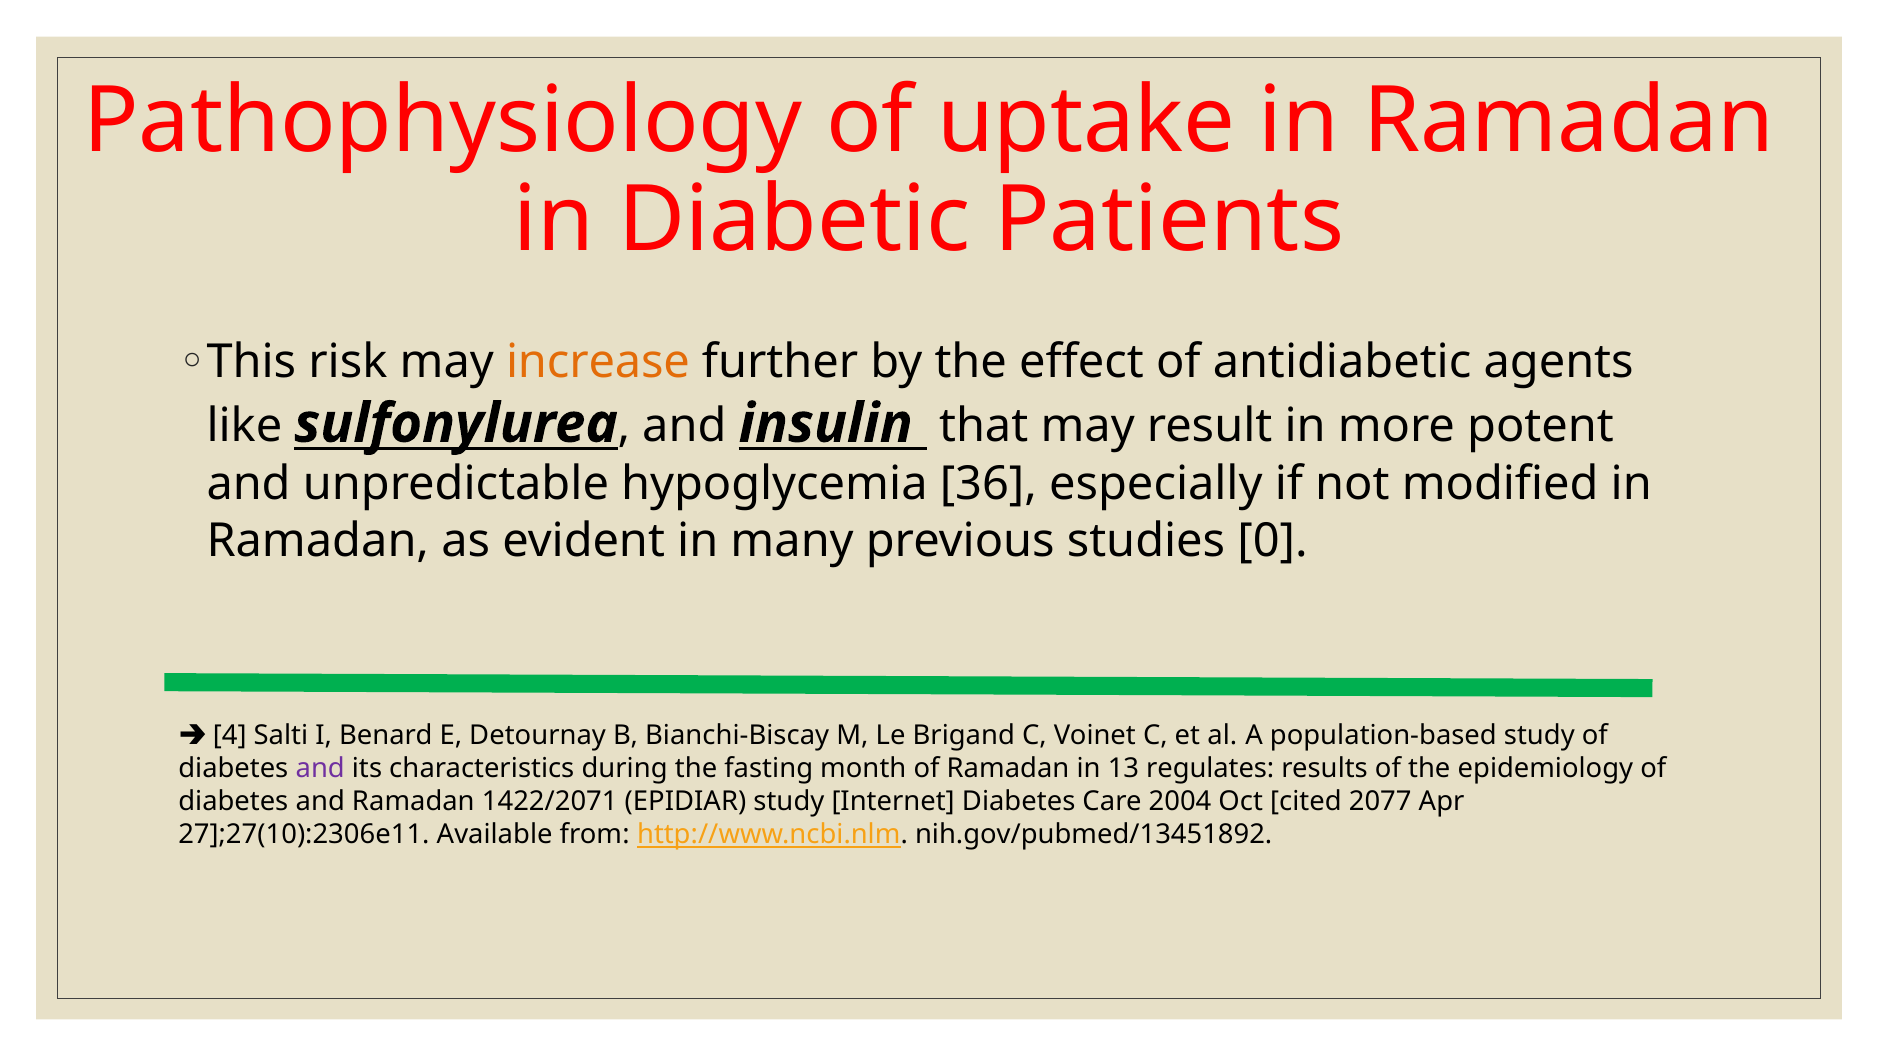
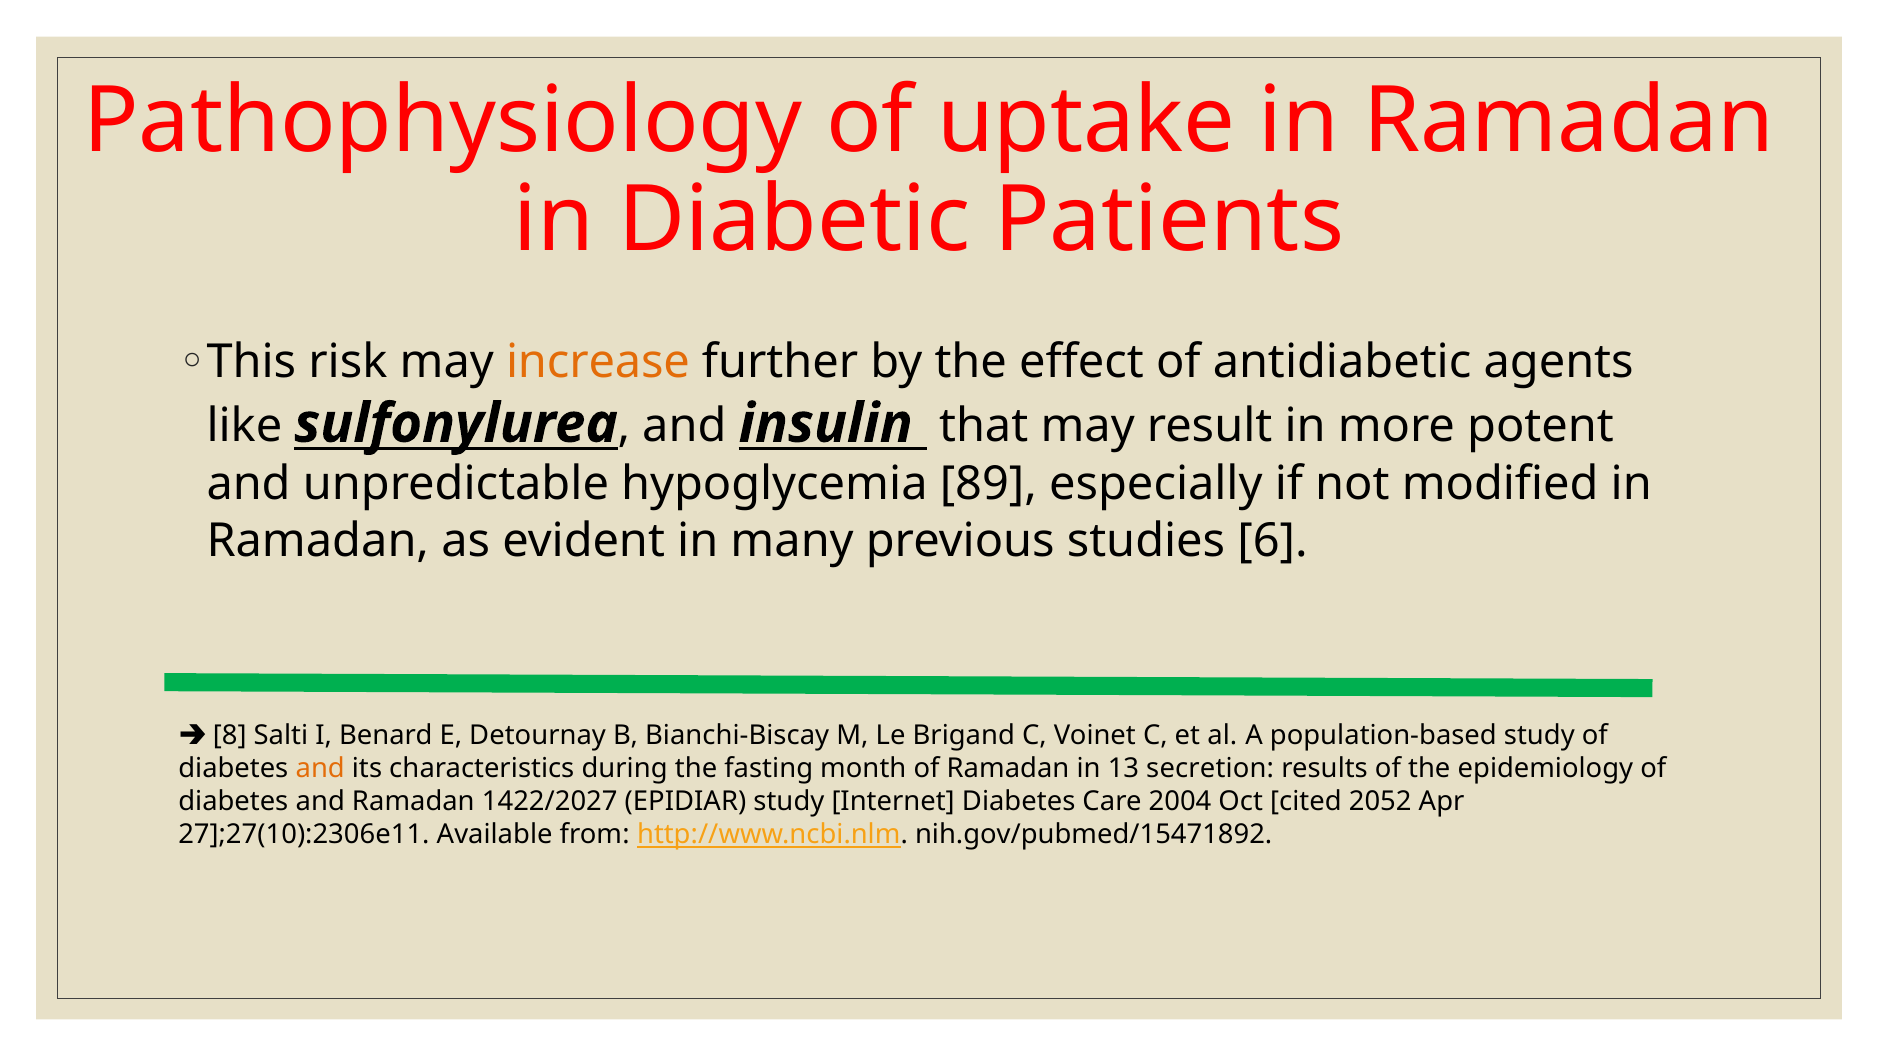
36: 36 -> 89
0: 0 -> 6
4: 4 -> 8
and at (320, 768) colour: purple -> orange
regulates: regulates -> secretion
1422/2071: 1422/2071 -> 1422/2027
2077: 2077 -> 2052
nih.gov/pubmed/13451892: nih.gov/pubmed/13451892 -> nih.gov/pubmed/15471892
